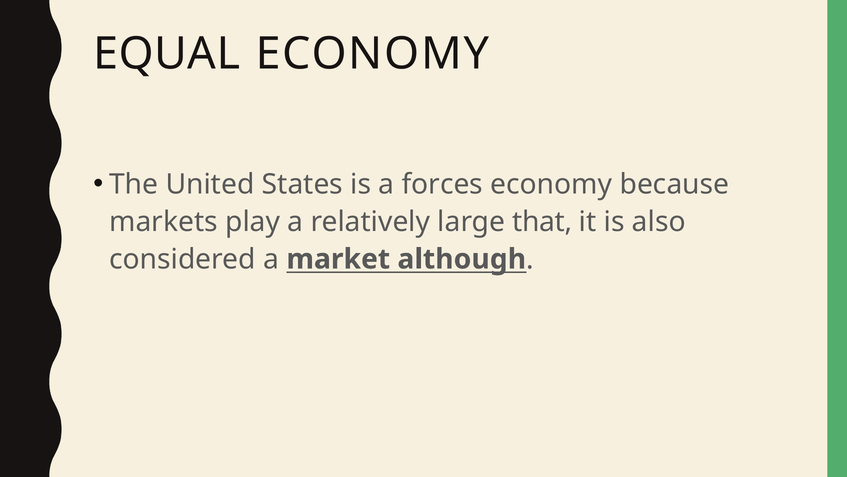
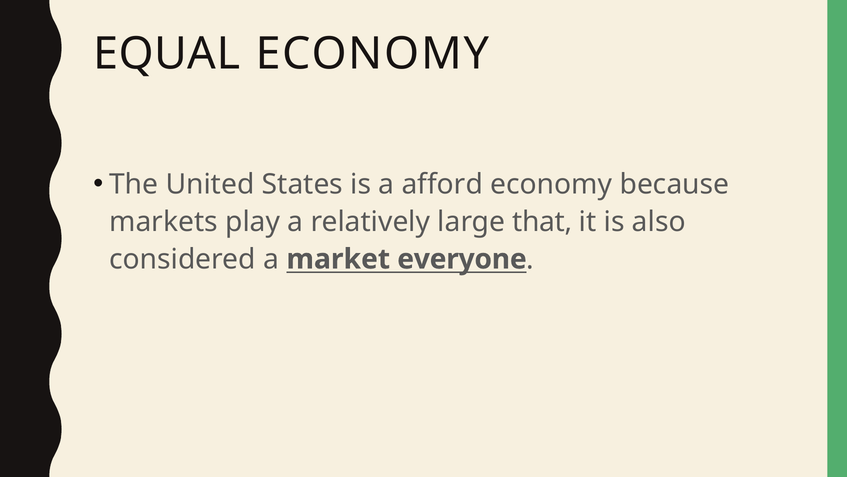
forces: forces -> afford
although: although -> everyone
